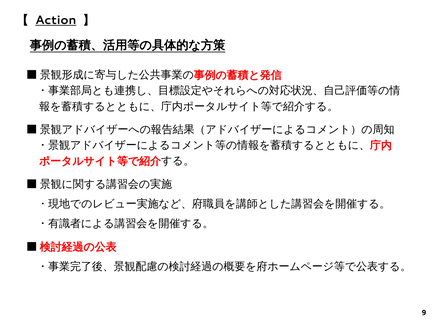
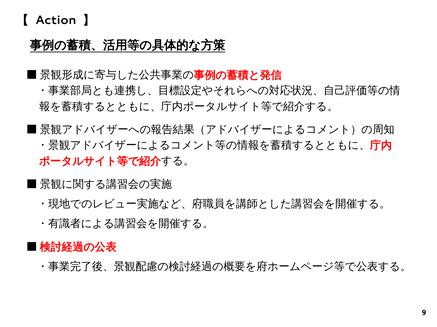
Action underline: present -> none
